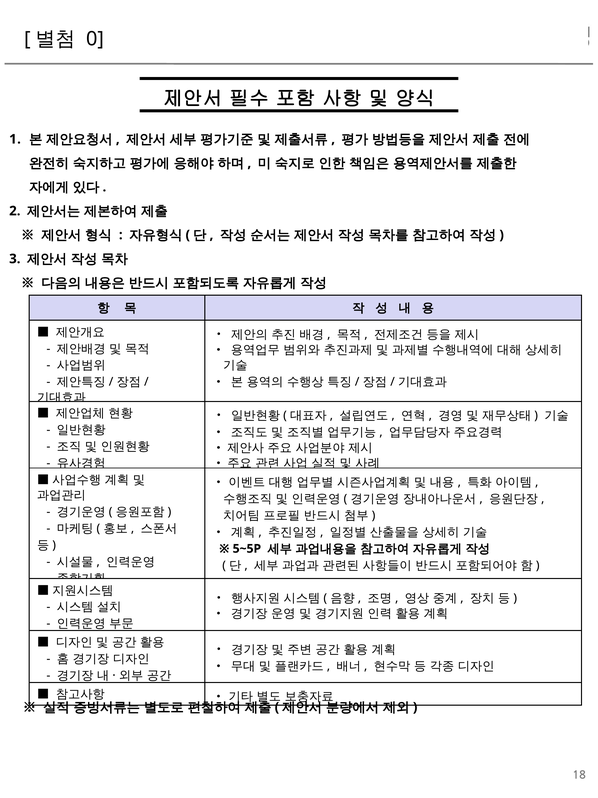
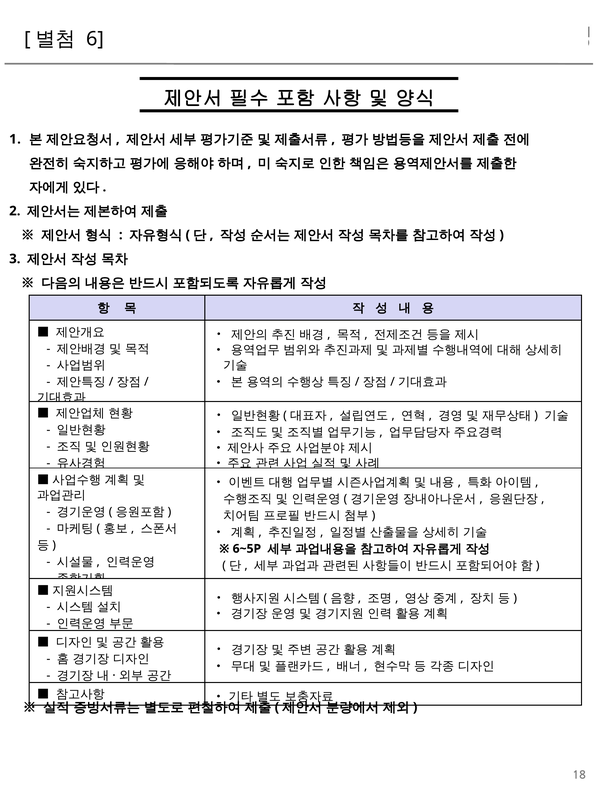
0: 0 -> 6
5~5P: 5~5P -> 6~5P
